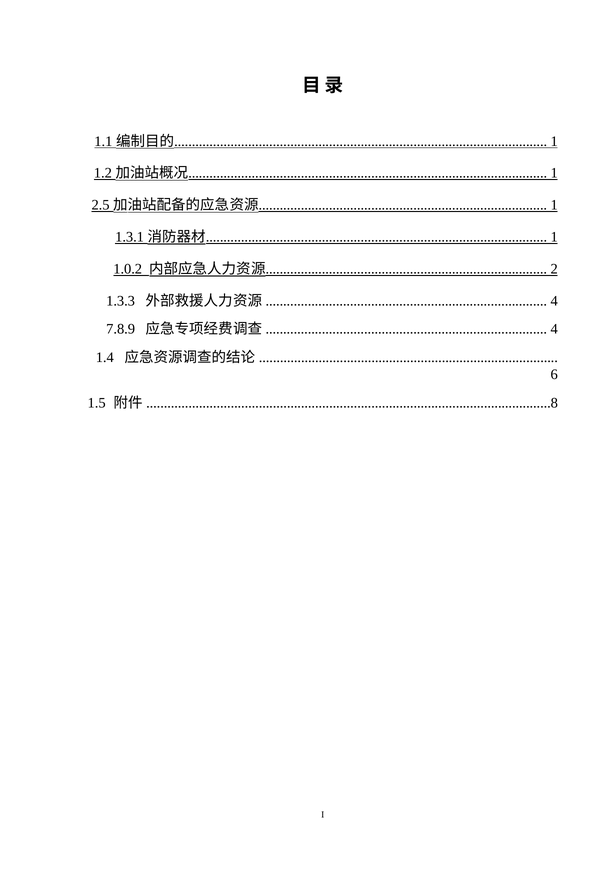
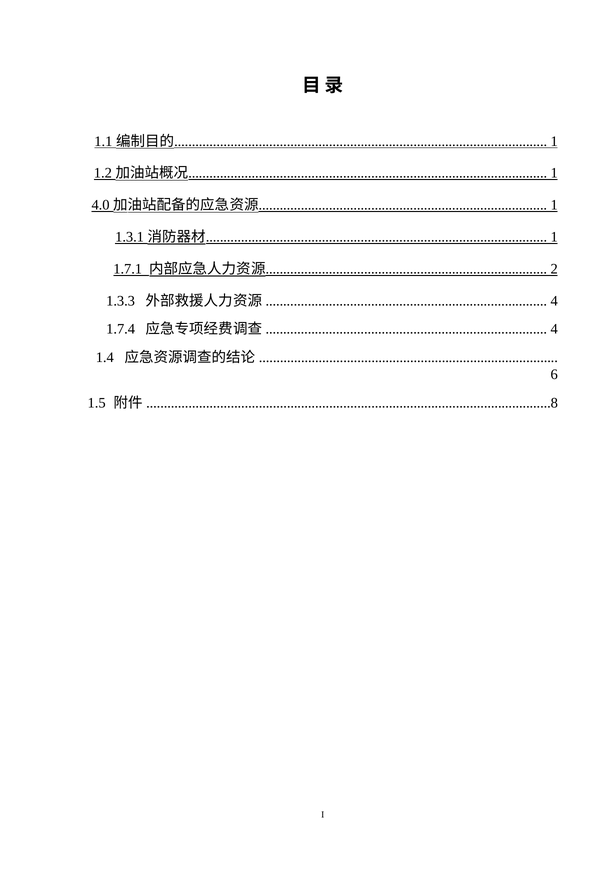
2.5: 2.5 -> 4.0
1.0.2: 1.0.2 -> 1.7.1
7.8.9: 7.8.9 -> 1.7.4
